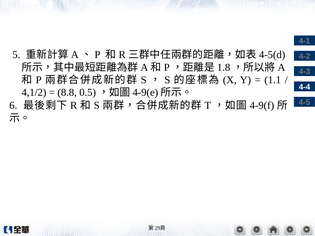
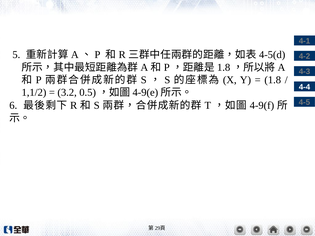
1.1: 1.1 -> 1.8
4,1/2: 4,1/2 -> 1,1/2
8.8: 8.8 -> 3.2
